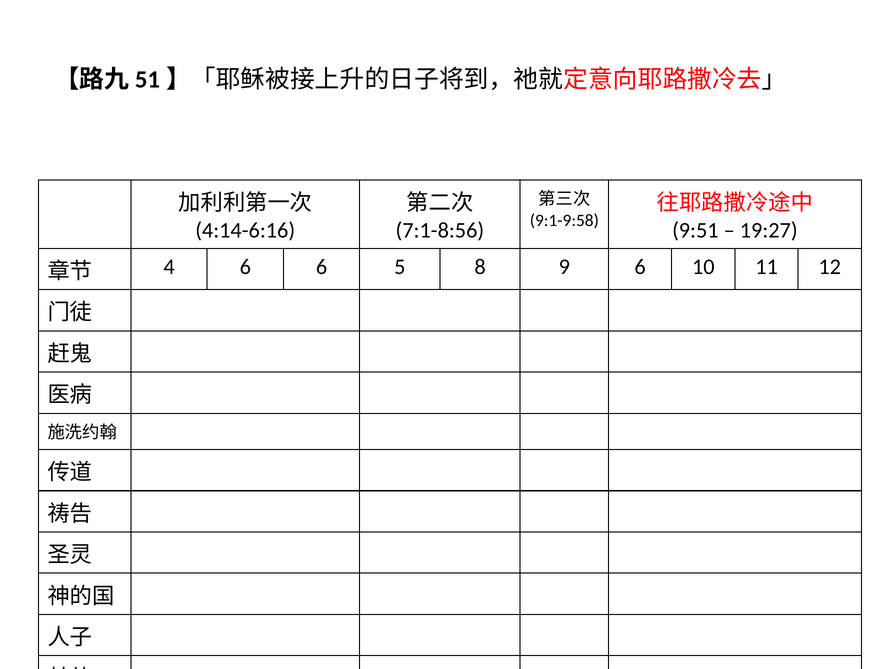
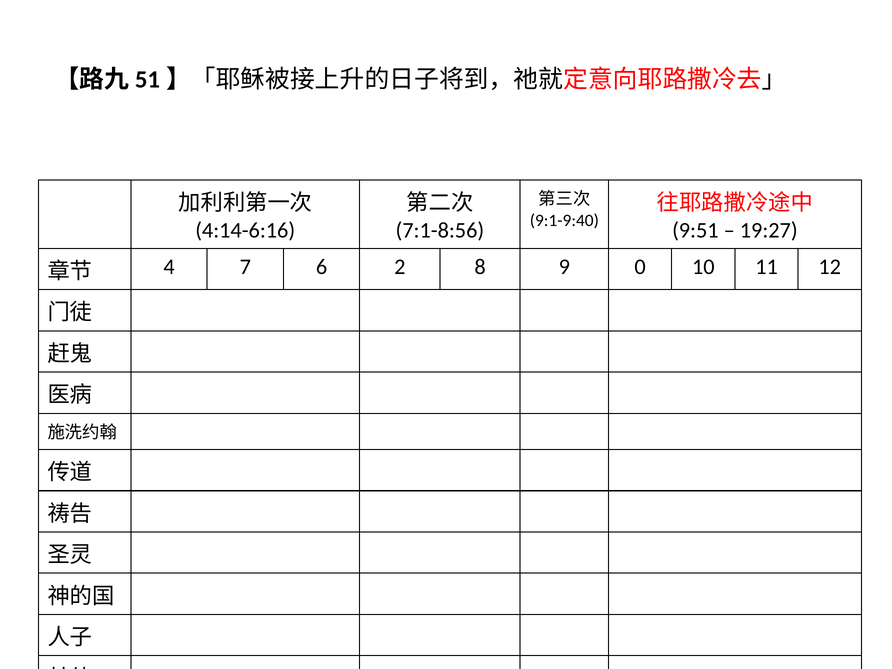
9:1-9:58: 9:1-9:58 -> 9:1-9:40
4 6: 6 -> 7
5: 5 -> 2
9 6: 6 -> 0
